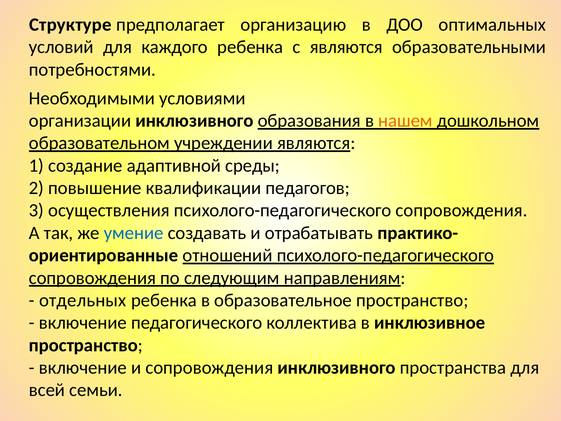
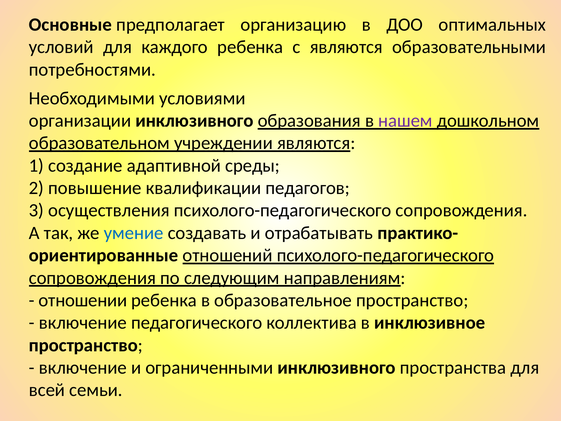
Структуре: Структуре -> Основные
нашем colour: orange -> purple
отдельных: отдельных -> отношении
и сопровождения: сопровождения -> ограниченными
